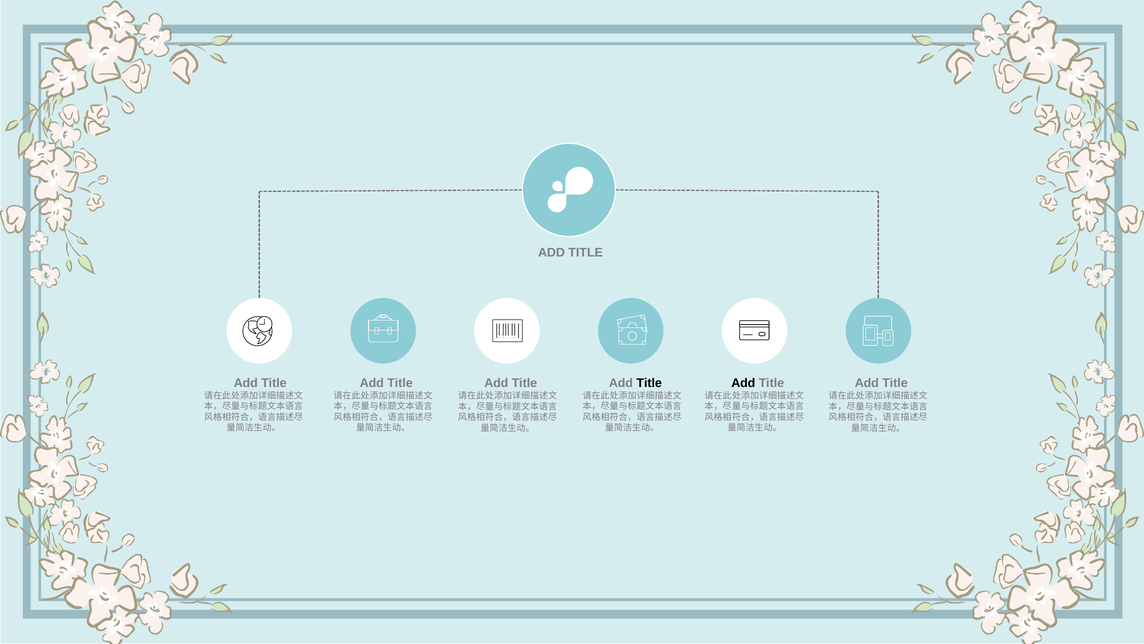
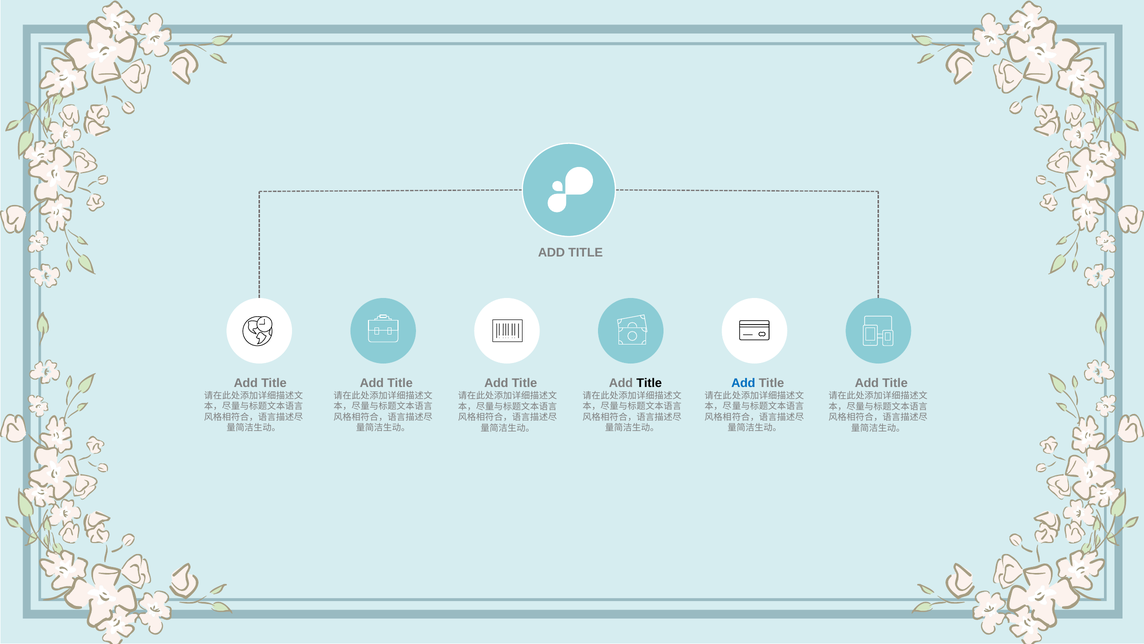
Add at (743, 383) colour: black -> blue
